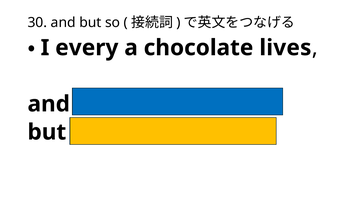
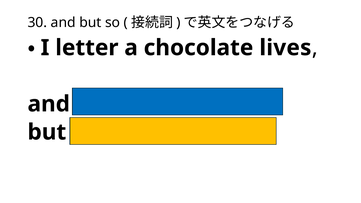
every: every -> letter
